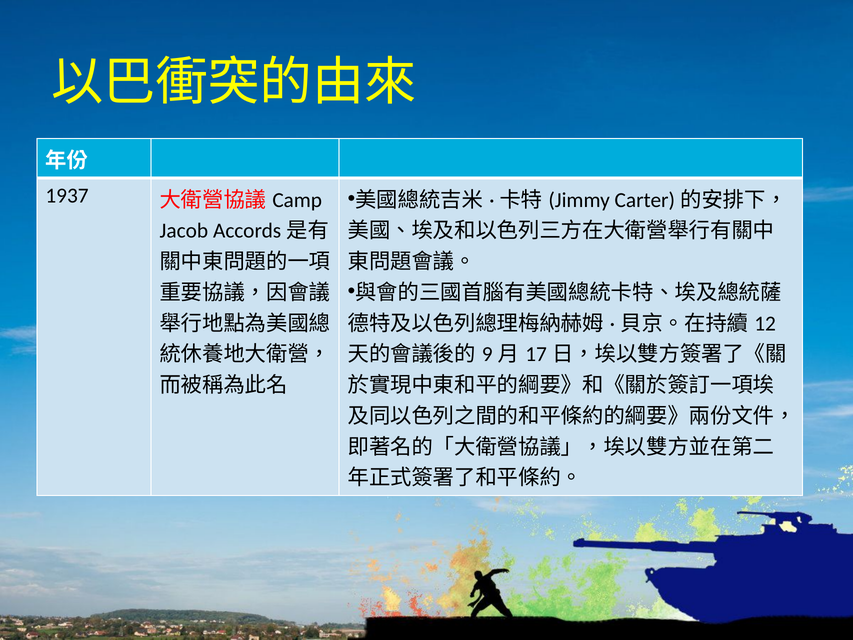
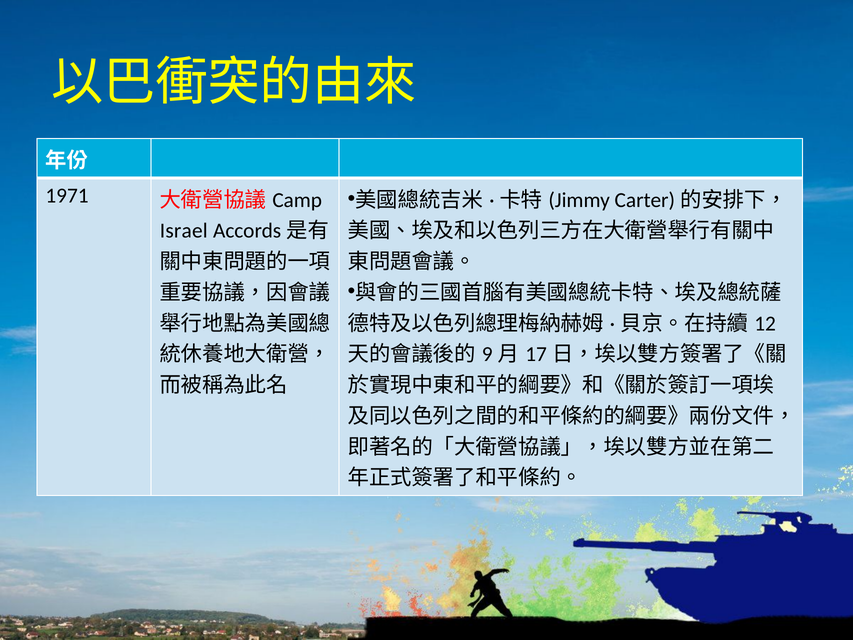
1937: 1937 -> 1971
Jacob: Jacob -> Israel
